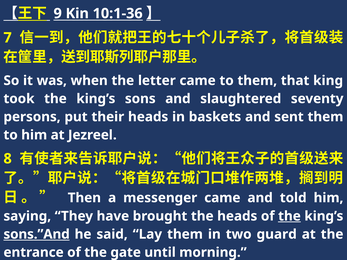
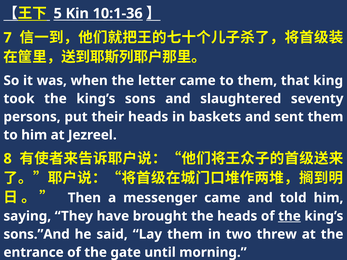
9: 9 -> 5
sons.”And underline: present -> none
guard: guard -> threw
